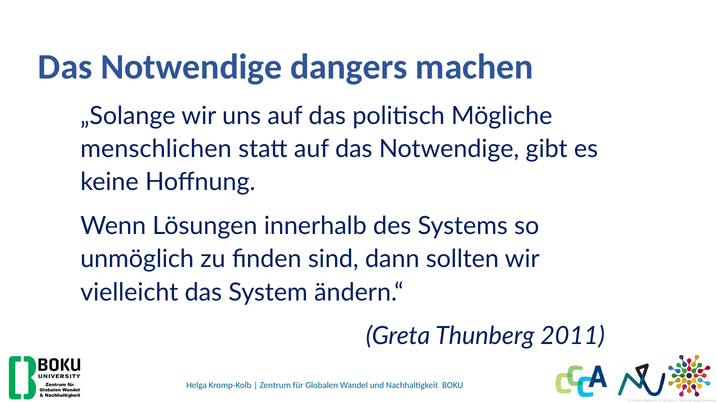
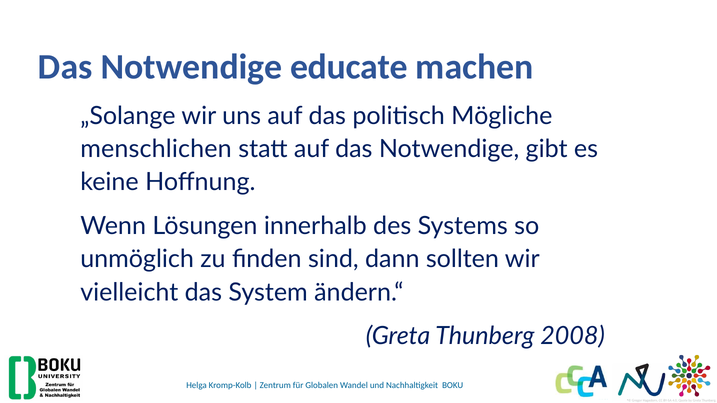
dangers: dangers -> educate
2011: 2011 -> 2008
